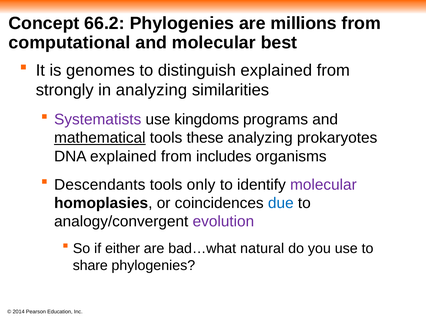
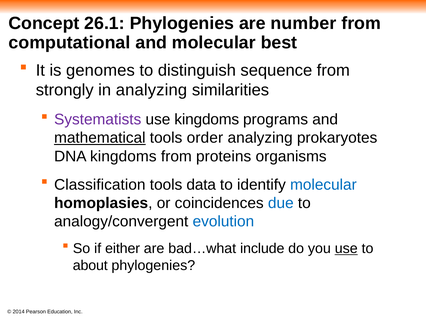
66.2: 66.2 -> 26.1
millions: millions -> number
distinguish explained: explained -> sequence
these: these -> order
DNA explained: explained -> kingdoms
includes: includes -> proteins
Descendants: Descendants -> Classification
only: only -> data
molecular at (323, 185) colour: purple -> blue
evolution colour: purple -> blue
natural: natural -> include
use at (346, 249) underline: none -> present
share: share -> about
